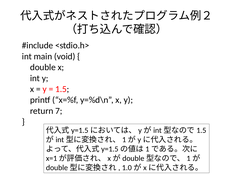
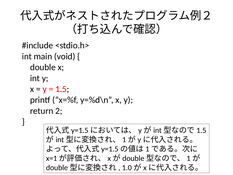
7: 7 -> 2
